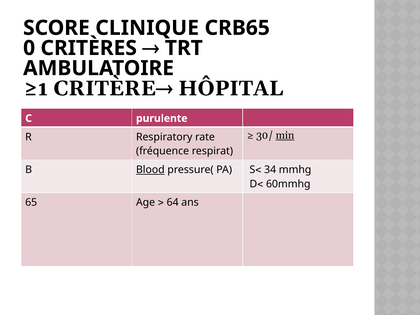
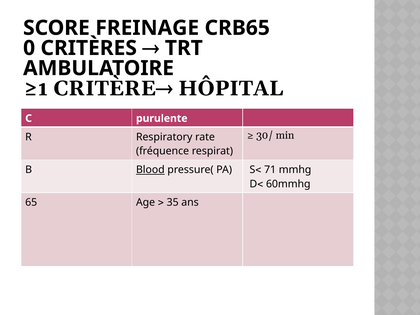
CLINIQUE: CLINIQUE -> FREINAGE
min underline: present -> none
34: 34 -> 71
64: 64 -> 35
